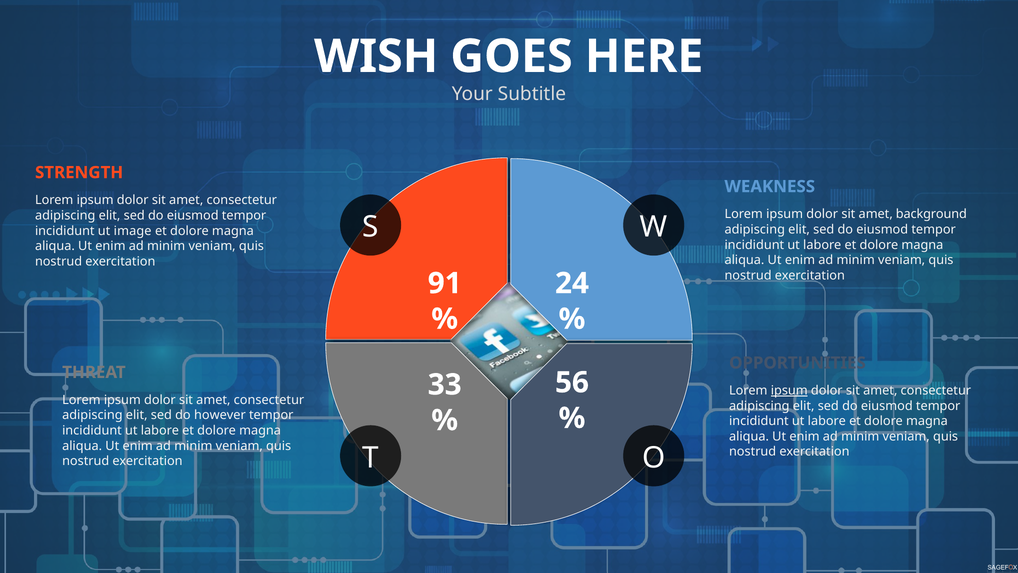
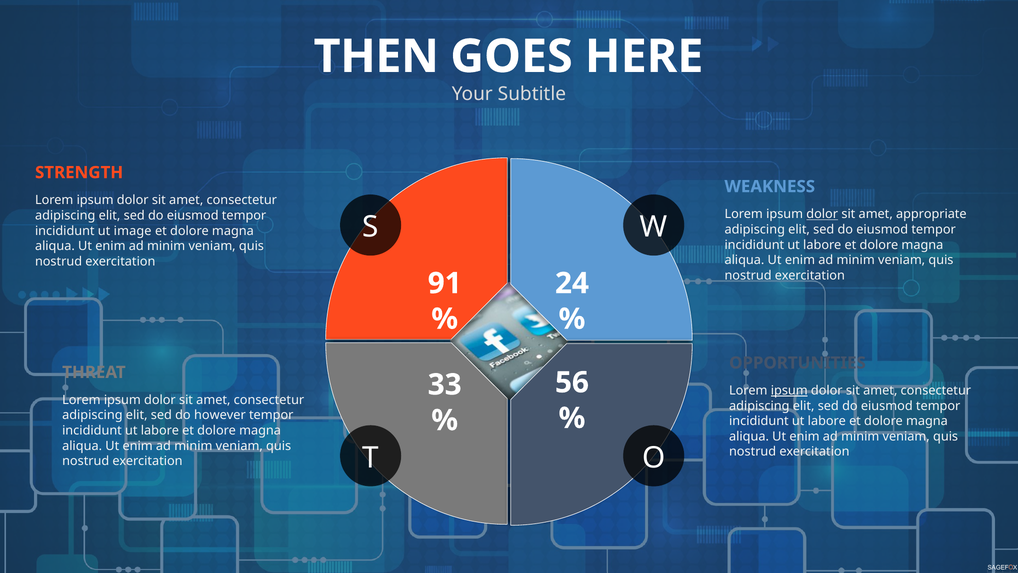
WISH: WISH -> THEN
dolor at (822, 214) underline: none -> present
background: background -> appropriate
